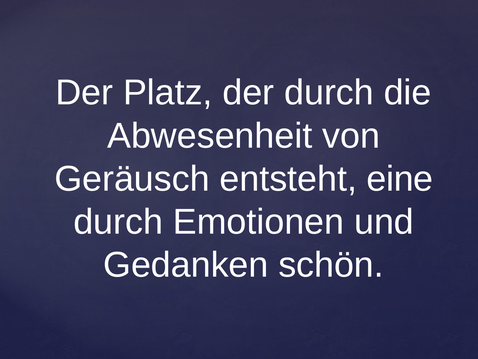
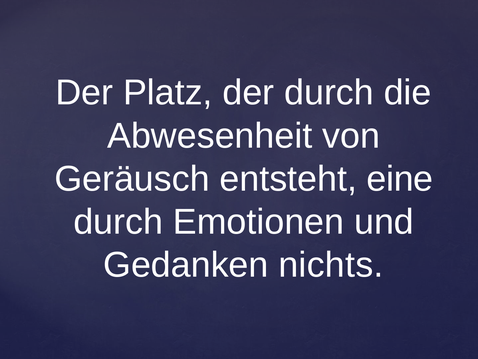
schön: schön -> nichts
